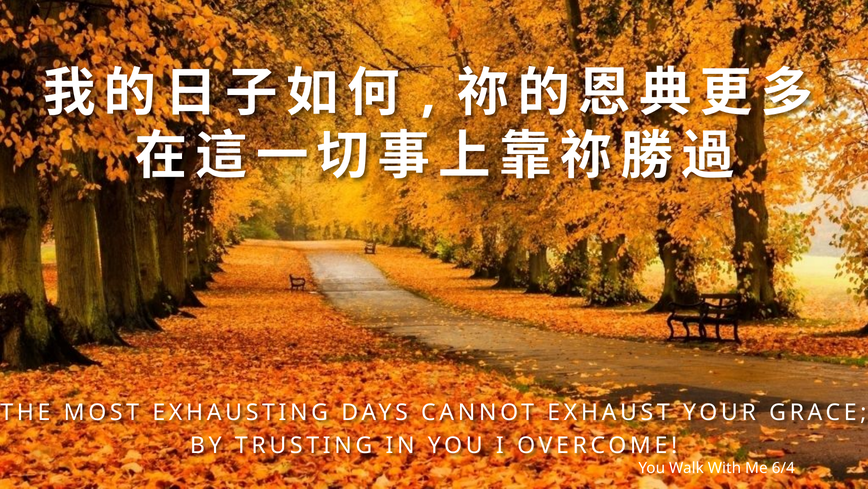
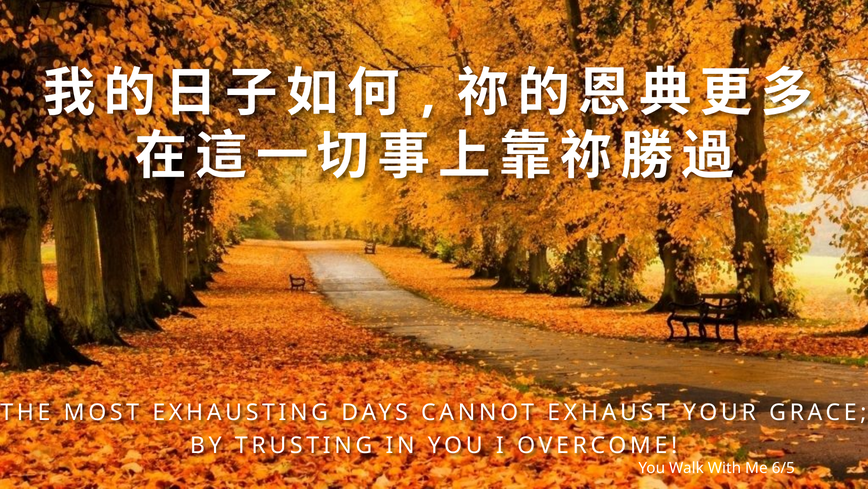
6/4: 6/4 -> 6/5
